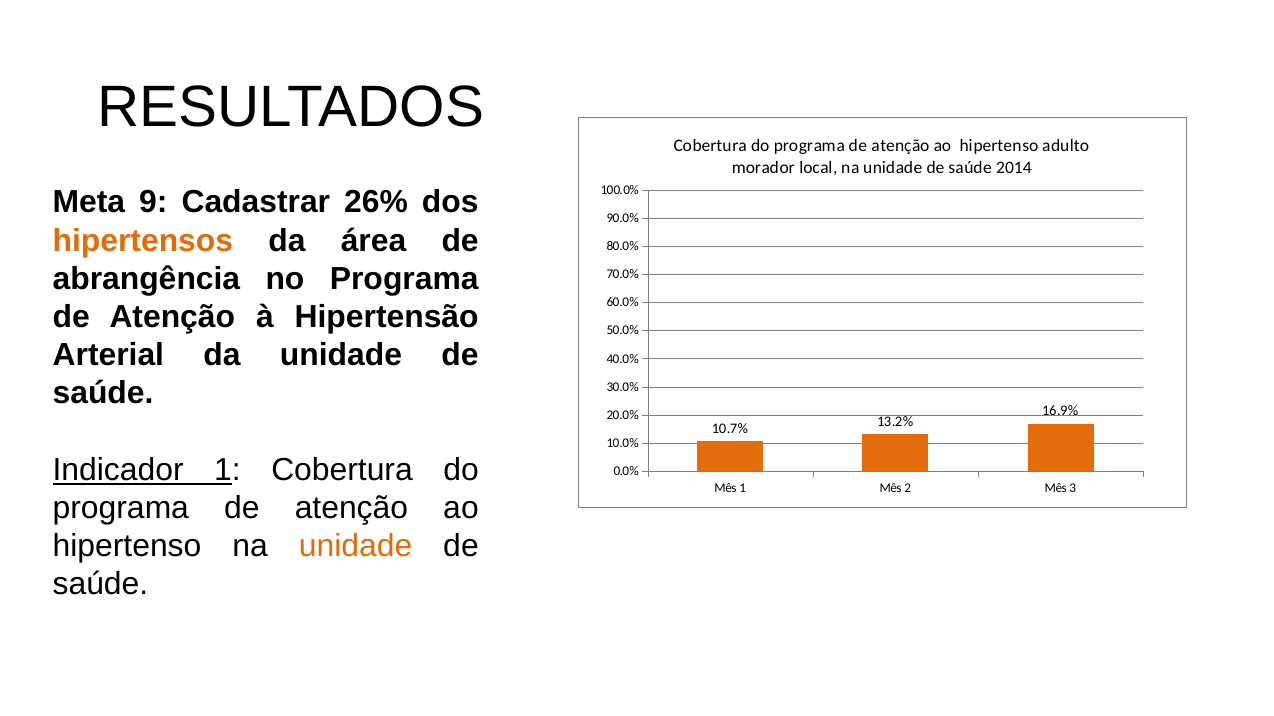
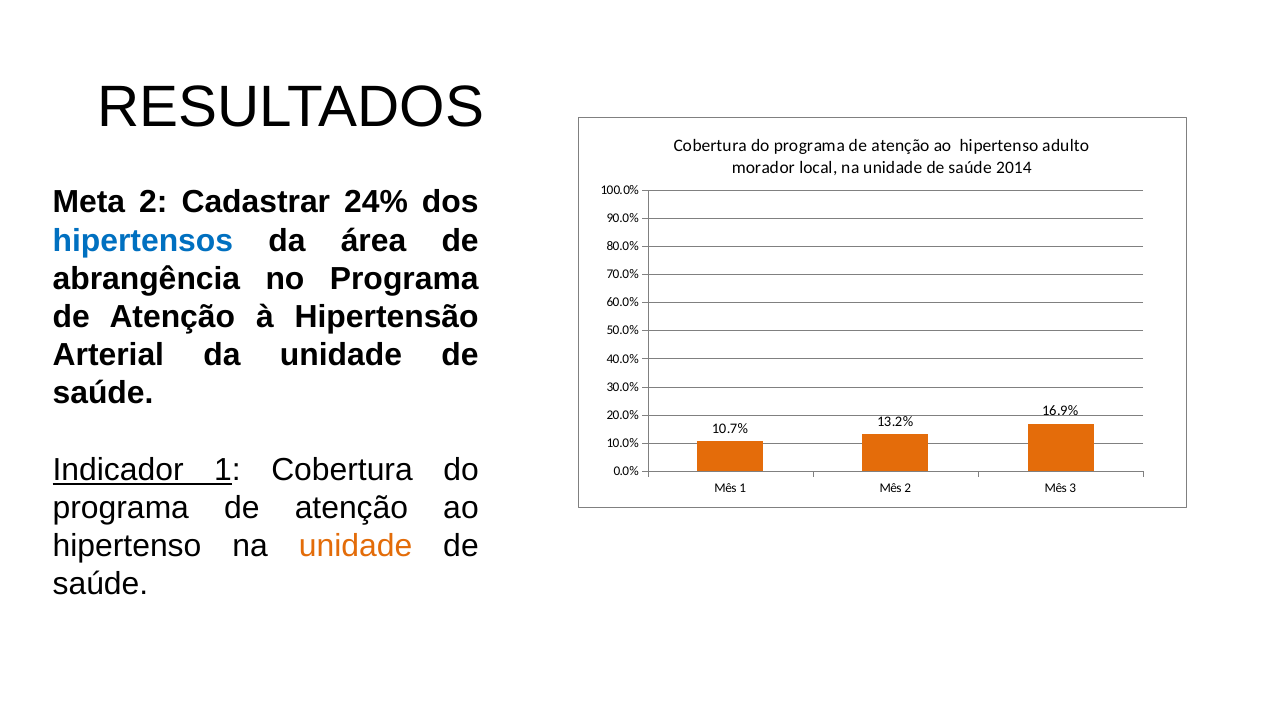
Meta 9: 9 -> 2
26%: 26% -> 24%
hipertensos colour: orange -> blue
